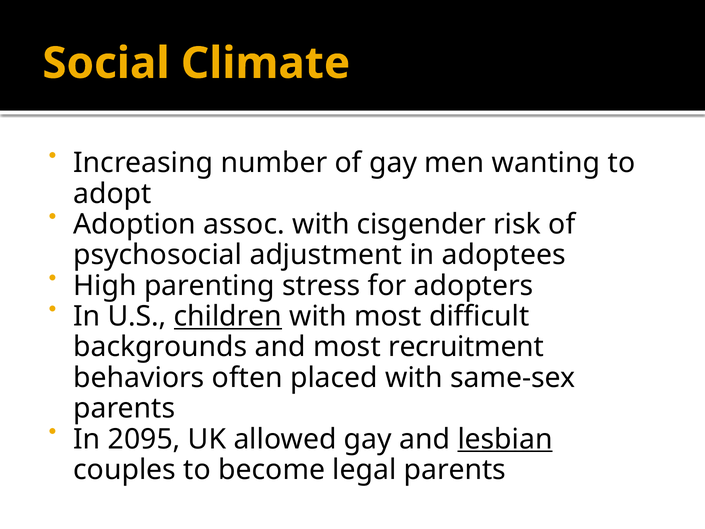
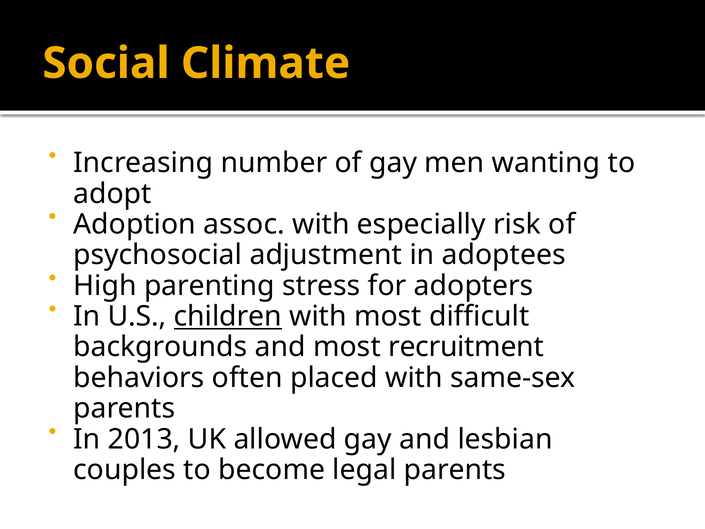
cisgender: cisgender -> especially
2095: 2095 -> 2013
lesbian underline: present -> none
